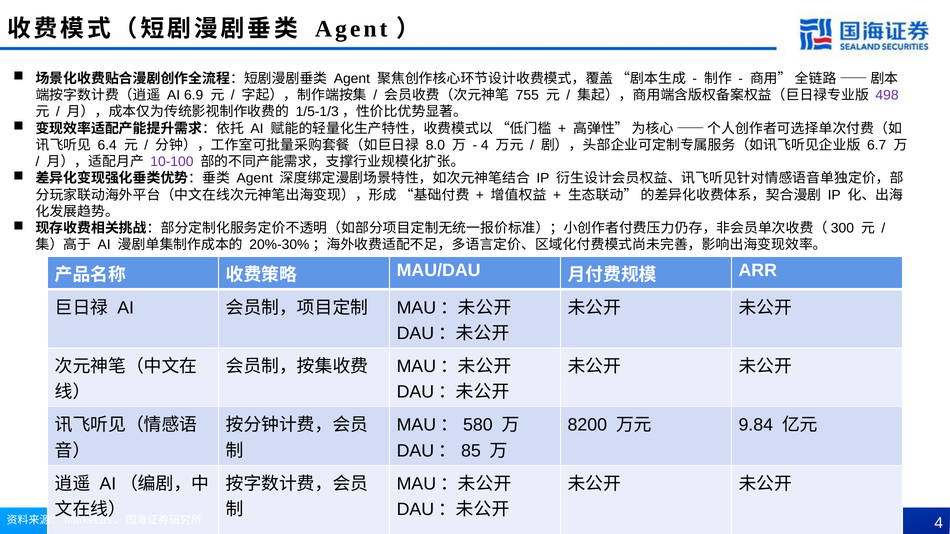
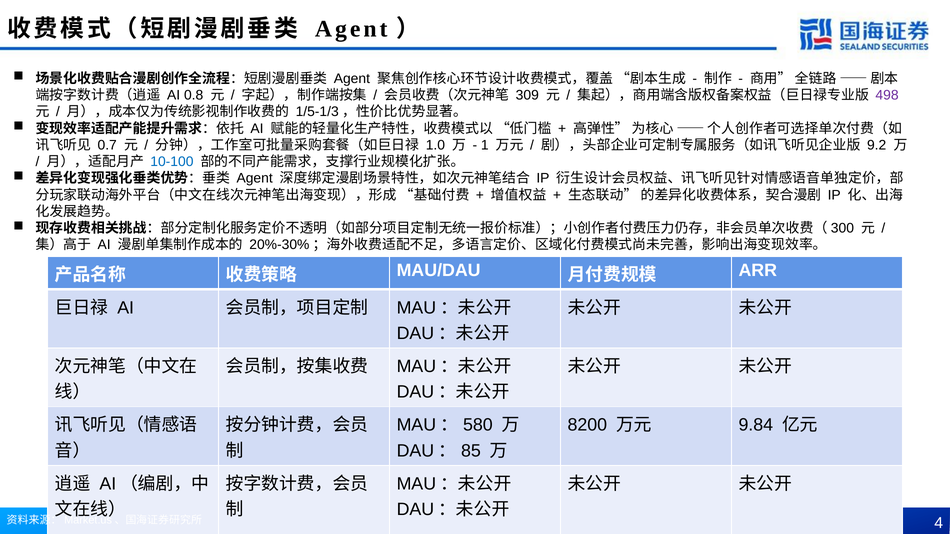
6.9: 6.9 -> 0.8
755: 755 -> 309
6.4: 6.4 -> 0.7
8.0: 8.0 -> 1.0
4 at (485, 145): 4 -> 1
6.7: 6.7 -> 9.2
10-100 colour: purple -> blue
